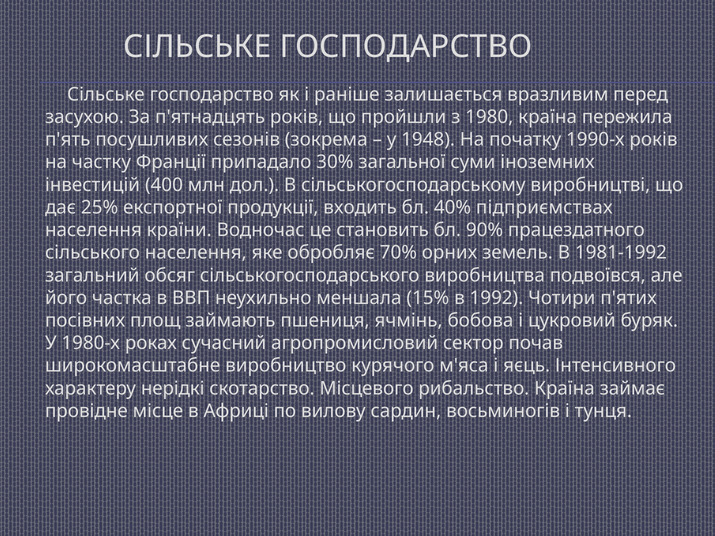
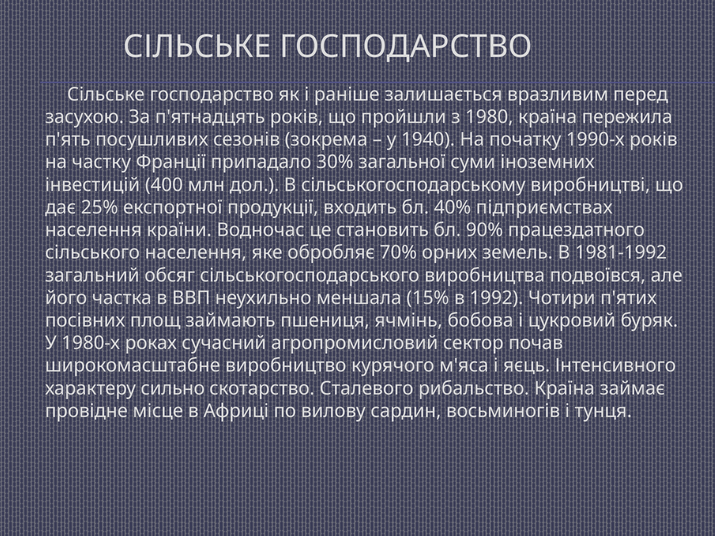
1948: 1948 -> 1940
нерідкі: нерідкі -> сильно
Місцевого: Місцевого -> Сталевого
